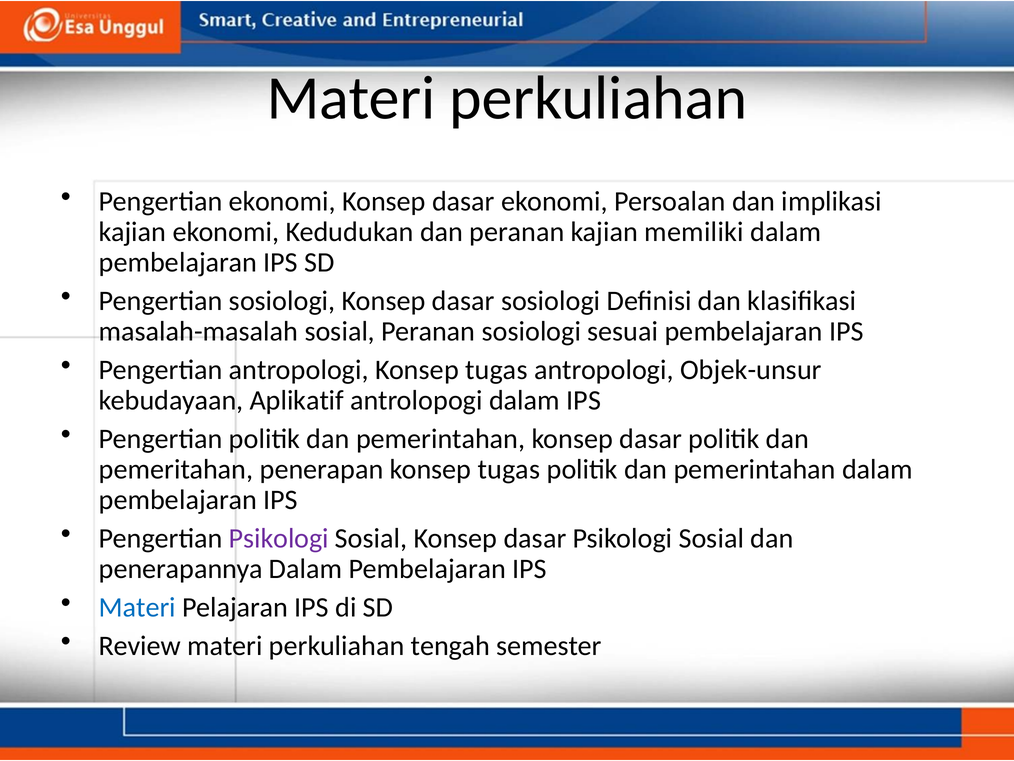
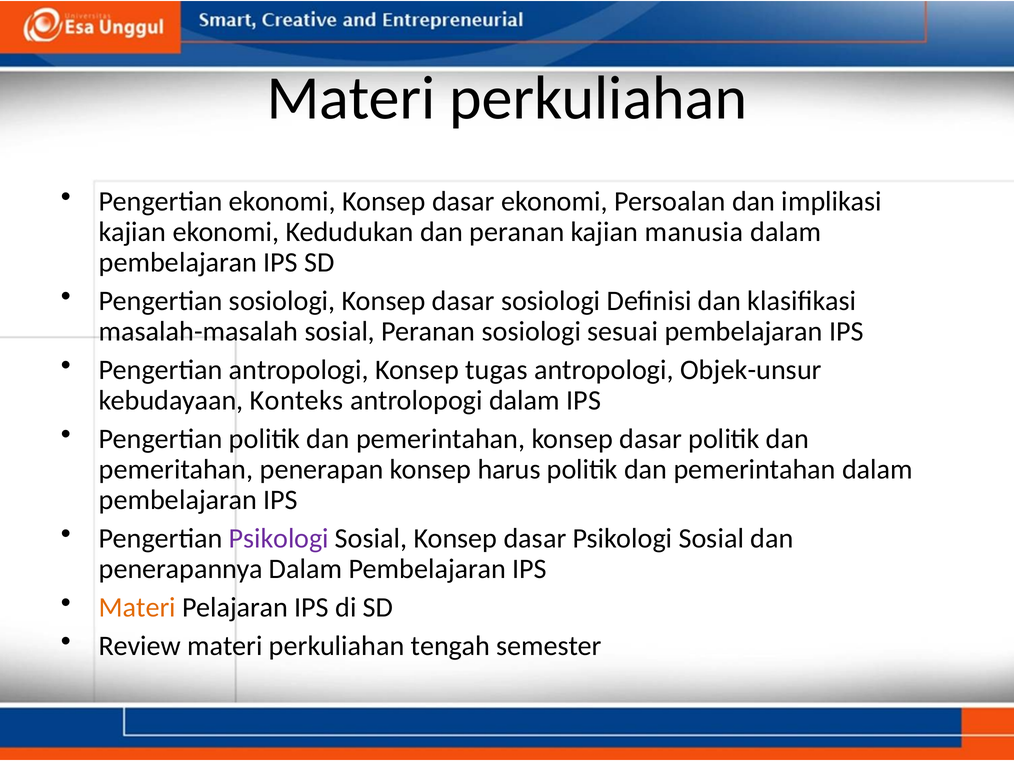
memiliki: memiliki -> manusia
Aplikatif: Aplikatif -> Konteks
penerapan konsep tugas: tugas -> harus
Materi at (137, 607) colour: blue -> orange
